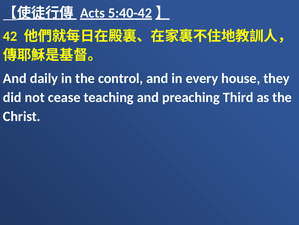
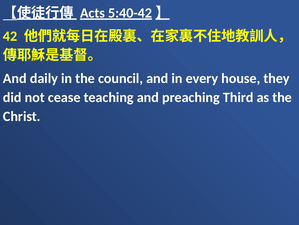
control: control -> council
